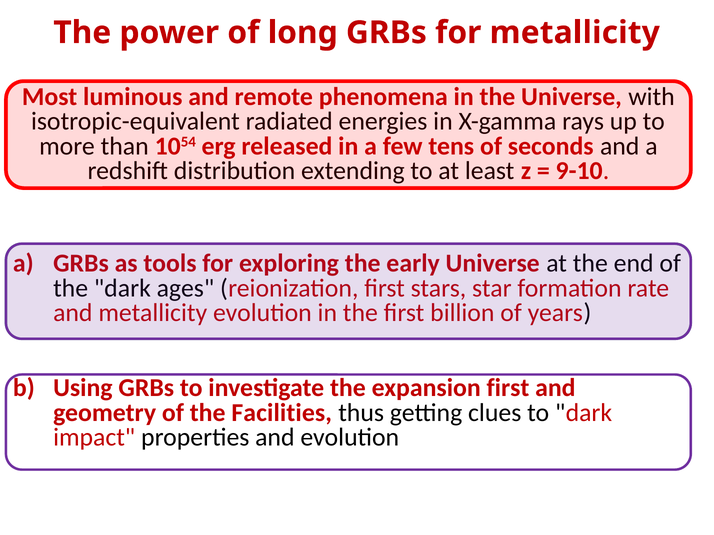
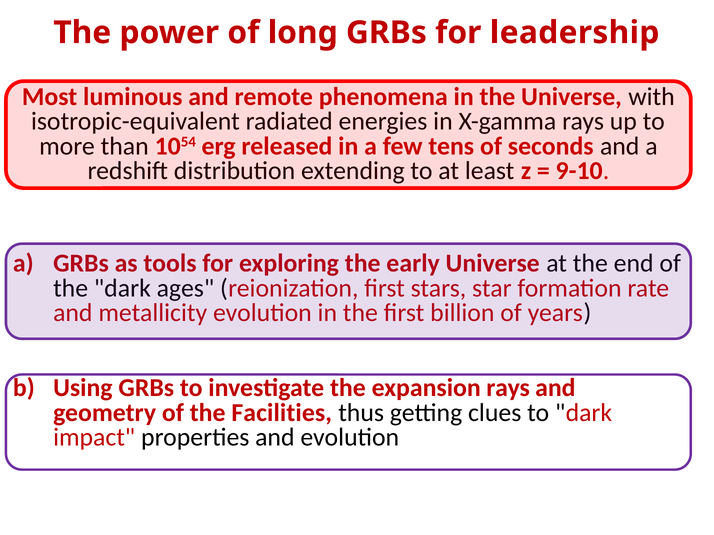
for metallicity: metallicity -> leadership
expansion first: first -> rays
